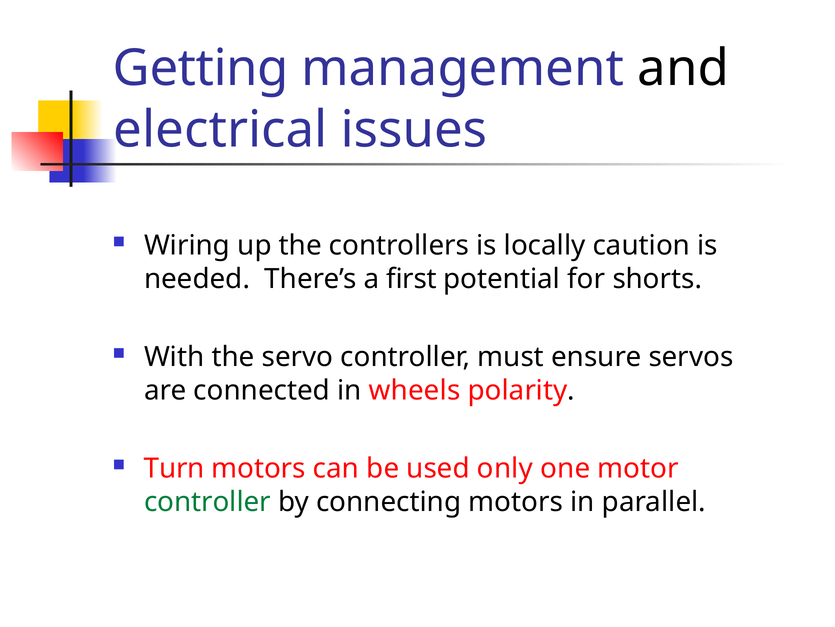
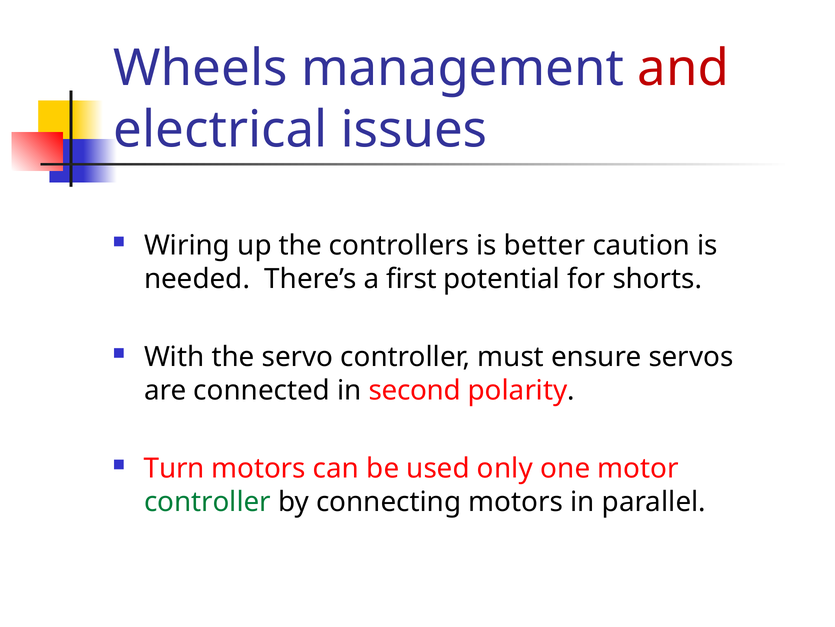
Getting: Getting -> Wheels
and colour: black -> red
locally: locally -> better
wheels: wheels -> second
